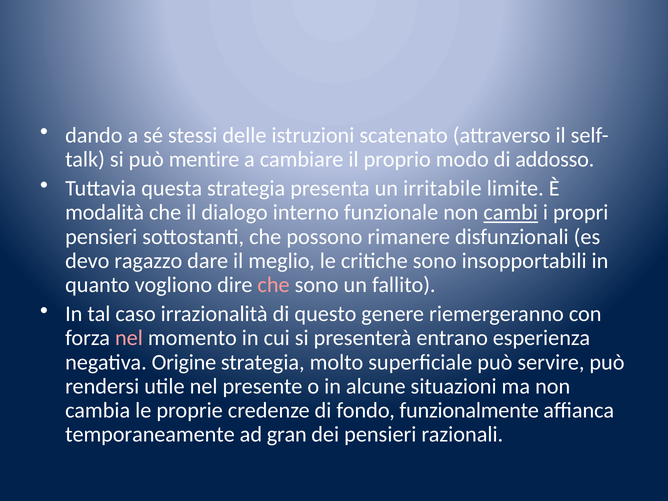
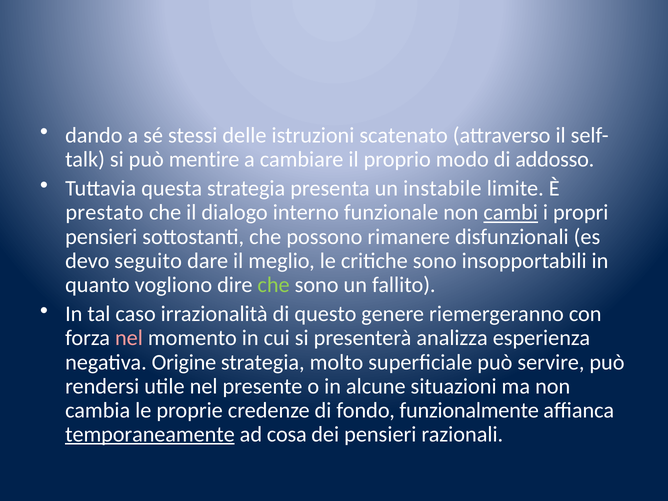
irritabile: irritabile -> instabile
modalità: modalità -> prestato
ragazzo: ragazzo -> seguito
che at (274, 285) colour: pink -> light green
entrano: entrano -> analizza
temporaneamente underline: none -> present
gran: gran -> cosa
